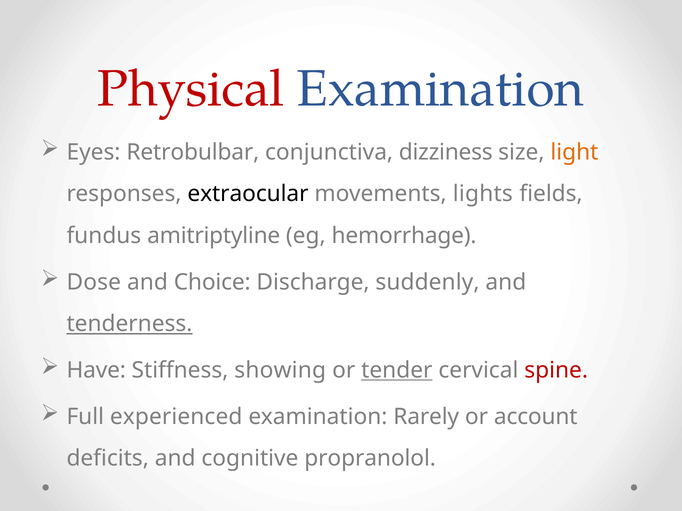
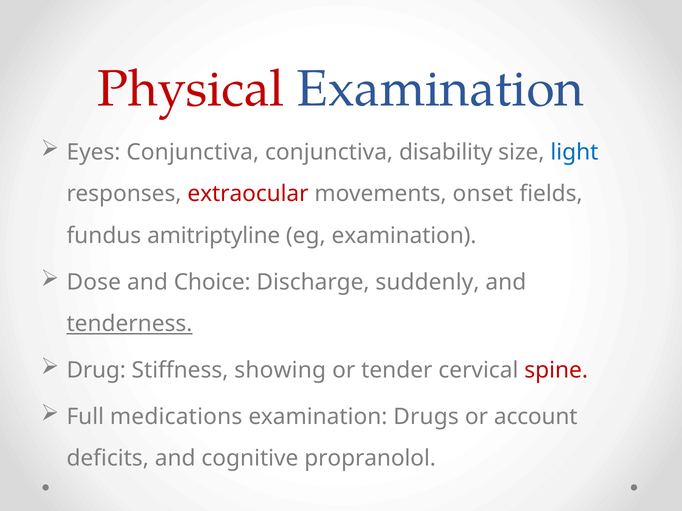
Eyes Retrobulbar: Retrobulbar -> Conjunctiva
dizziness: dizziness -> disability
light colour: orange -> blue
extraocular colour: black -> red
lights: lights -> onset
eg hemorrhage: hemorrhage -> examination
Have: Have -> Drug
tender underline: present -> none
experienced: experienced -> medications
Rarely: Rarely -> Drugs
